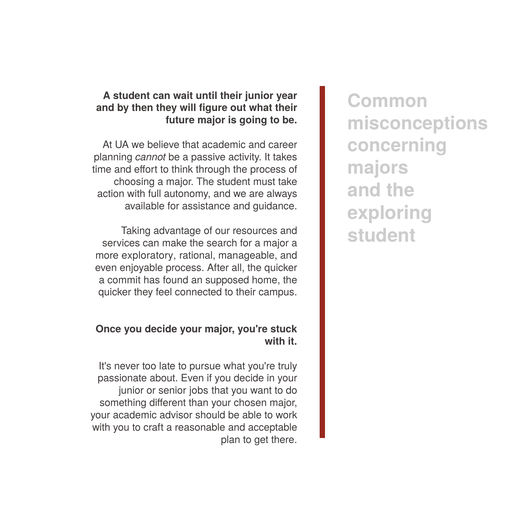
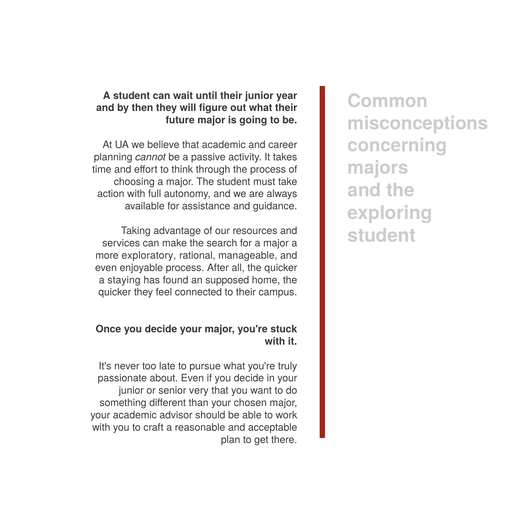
commit: commit -> staying
jobs: jobs -> very
